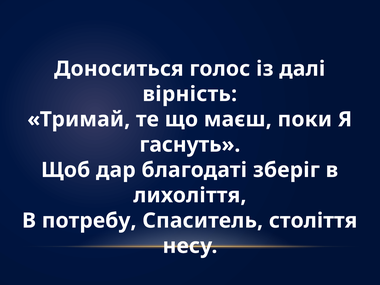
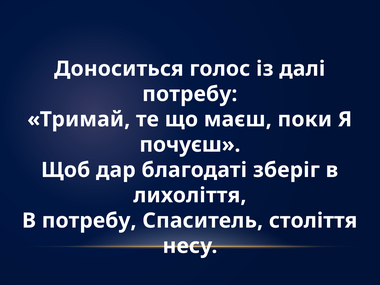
вірність at (190, 94): вірність -> потребу
гаснуть: гаснуть -> почуєш
